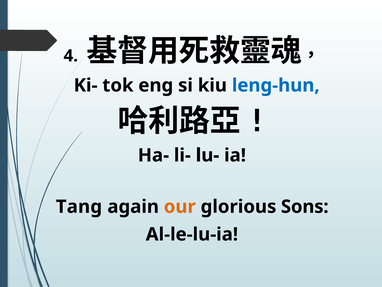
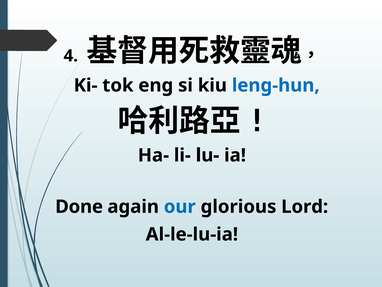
Tang: Tang -> Done
our colour: orange -> blue
Sons: Sons -> Lord
